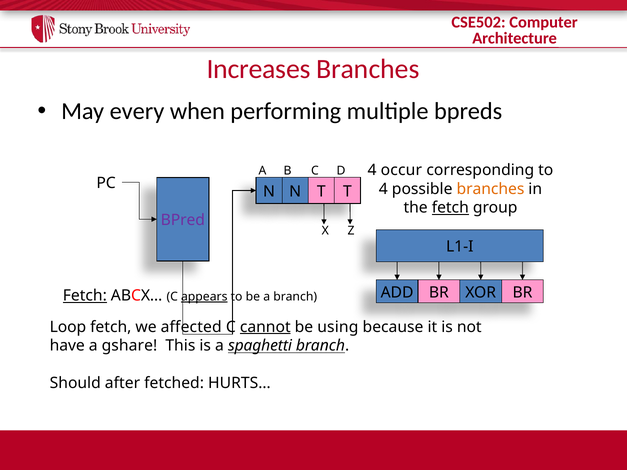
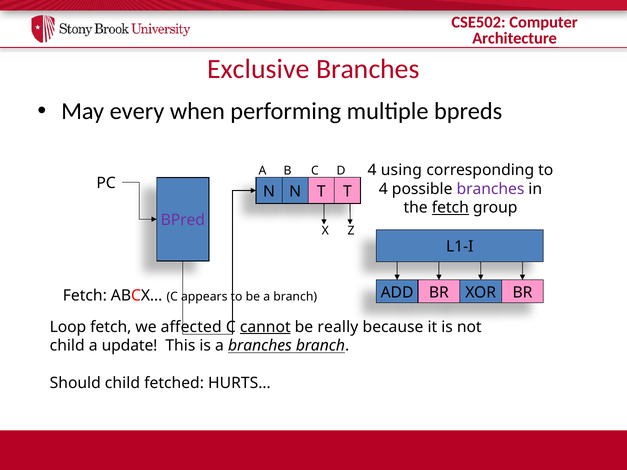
Increases: Increases -> Exclusive
occur: occur -> using
branches at (490, 189) colour: orange -> purple
Fetch at (85, 296) underline: present -> none
appears underline: present -> none
using: using -> really
have at (67, 346): have -> child
gshare: gshare -> update
a spaghetti: spaghetti -> branches
Should after: after -> child
